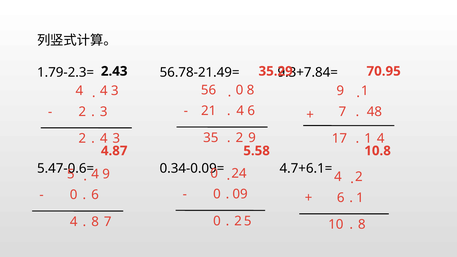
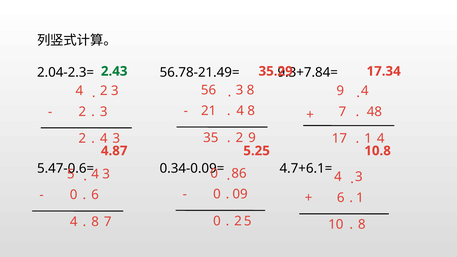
1.79-2.3=: 1.79-2.3= -> 2.04-2.3=
2.43 colour: black -> green
70.95: 70.95 -> 17.34
56 0: 0 -> 3
4 at (104, 91): 4 -> 2
9 1: 1 -> 4
4 6: 6 -> 8
5.58: 5.58 -> 5.25
24: 24 -> 86
9 at (106, 174): 9 -> 3
2 at (359, 177): 2 -> 3
